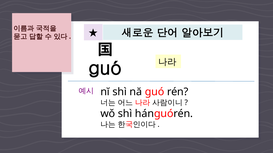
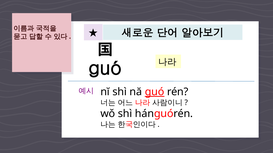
guó at (155, 92) underline: none -> present
